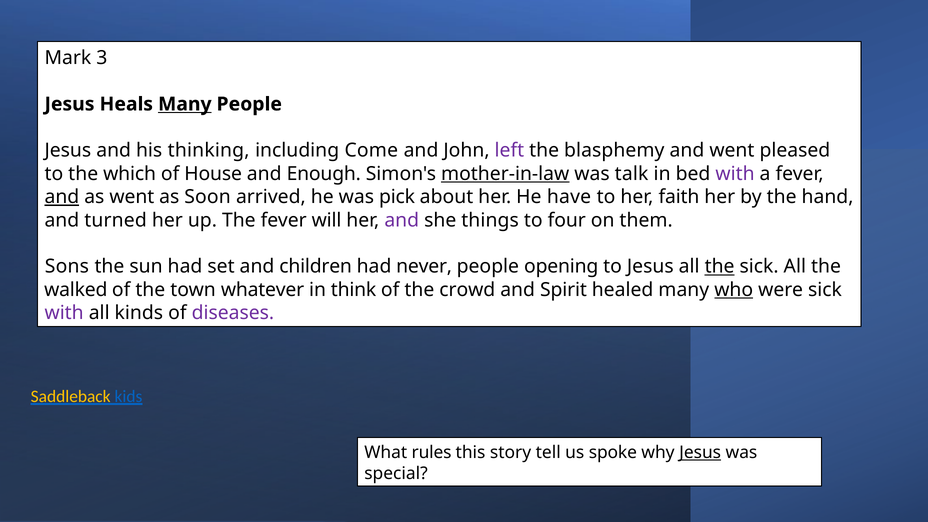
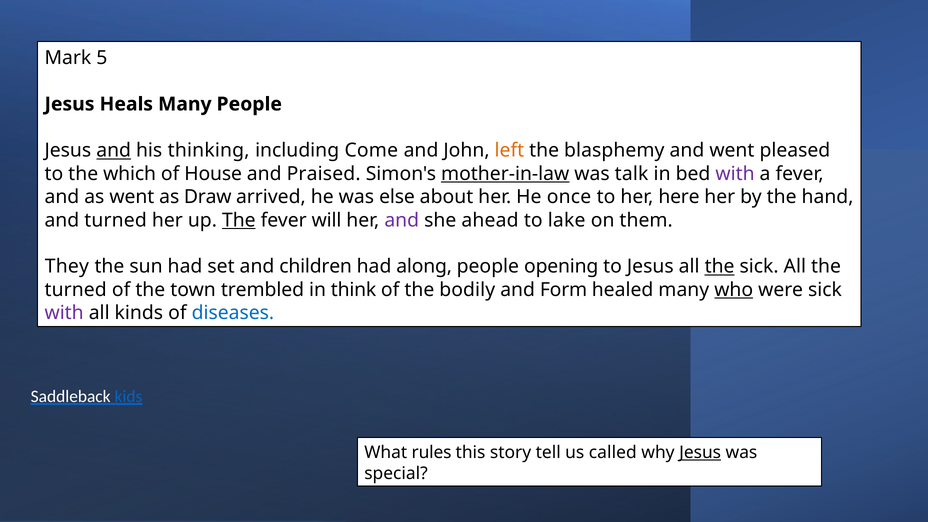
3: 3 -> 5
Many at (185, 104) underline: present -> none
and at (114, 151) underline: none -> present
left colour: purple -> orange
Enough: Enough -> Praised
and at (62, 197) underline: present -> none
Soon: Soon -> Draw
pick: pick -> else
have: have -> once
faith: faith -> here
The at (239, 220) underline: none -> present
things: things -> ahead
four: four -> lake
Sons: Sons -> They
never: never -> along
walked at (76, 290): walked -> turned
whatever: whatever -> trembled
crowd: crowd -> bodily
Spirit: Spirit -> Form
diseases colour: purple -> blue
Saddleback colour: yellow -> white
spoke: spoke -> called
